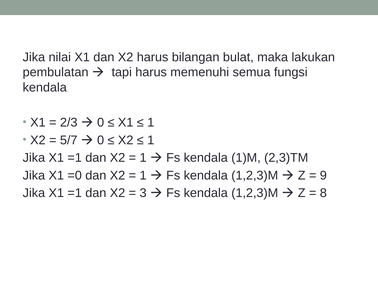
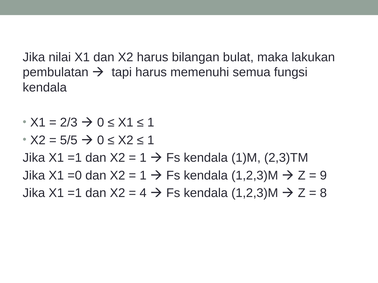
5/7: 5/7 -> 5/5
3: 3 -> 4
